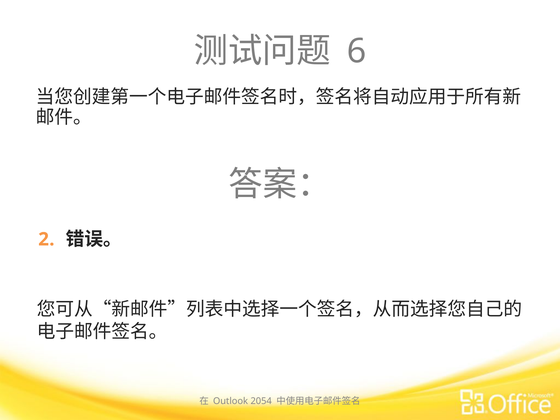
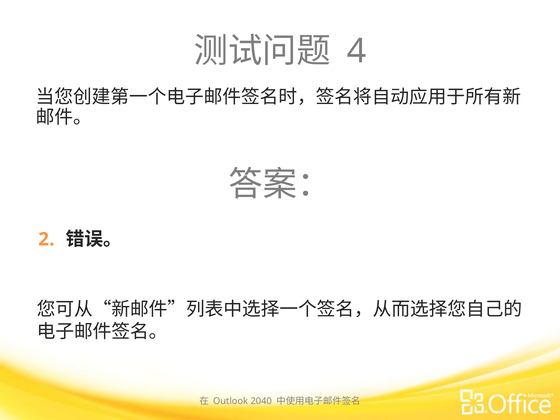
6: 6 -> 4
2054: 2054 -> 2040
